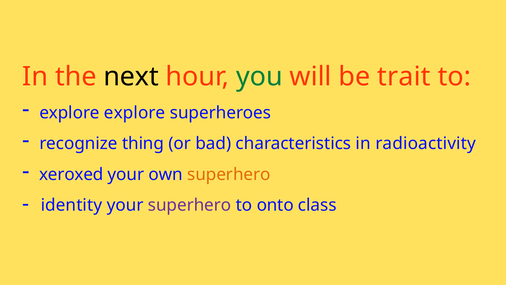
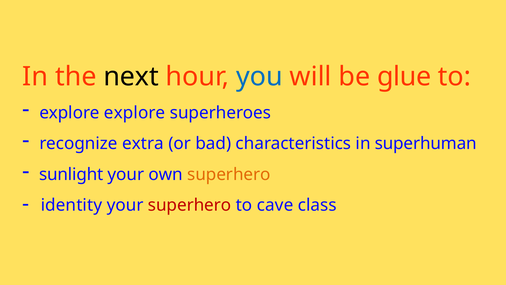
you colour: green -> blue
trait: trait -> glue
thing: thing -> extra
radioactivity: radioactivity -> superhuman
xeroxed: xeroxed -> sunlight
superhero at (190, 205) colour: purple -> red
onto: onto -> cave
